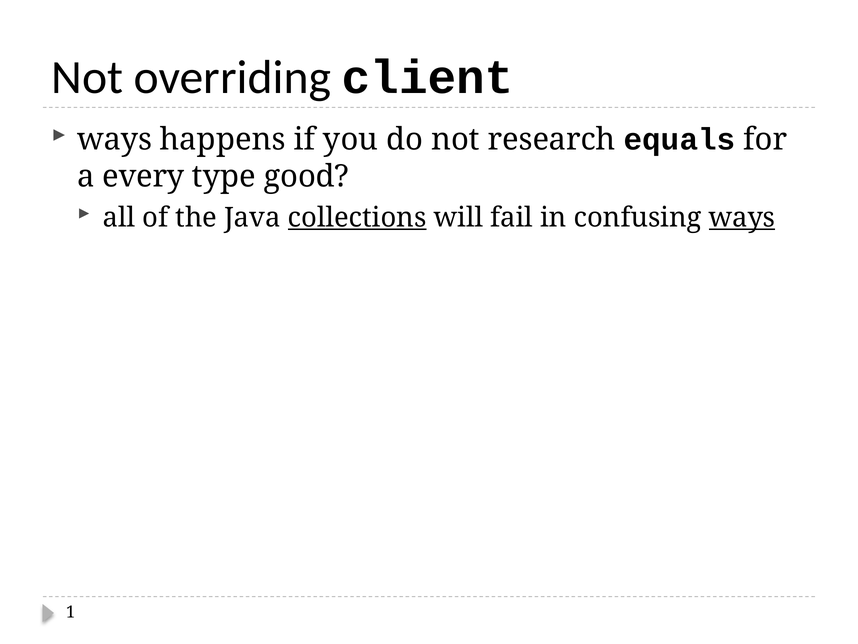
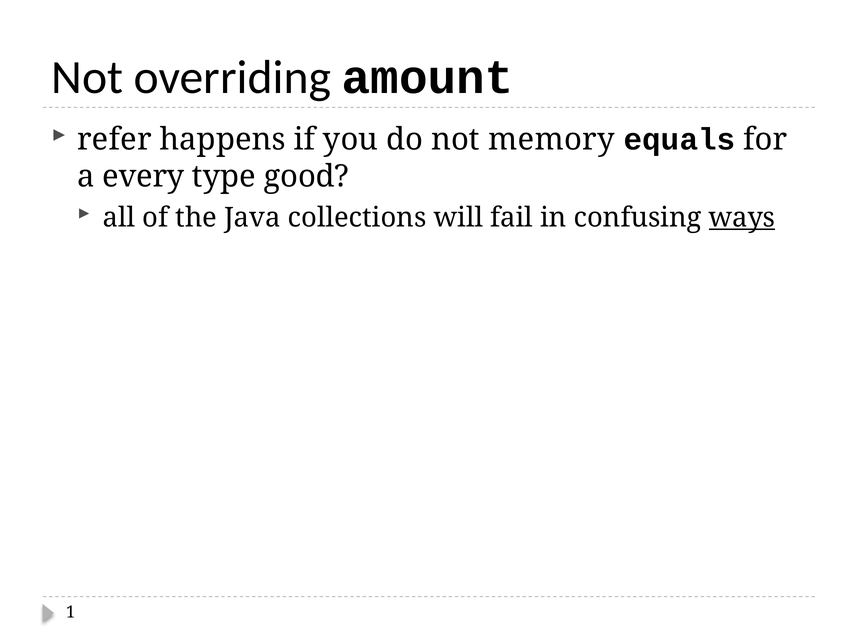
client: client -> amount
ways at (115, 139): ways -> refer
research: research -> memory
collections underline: present -> none
